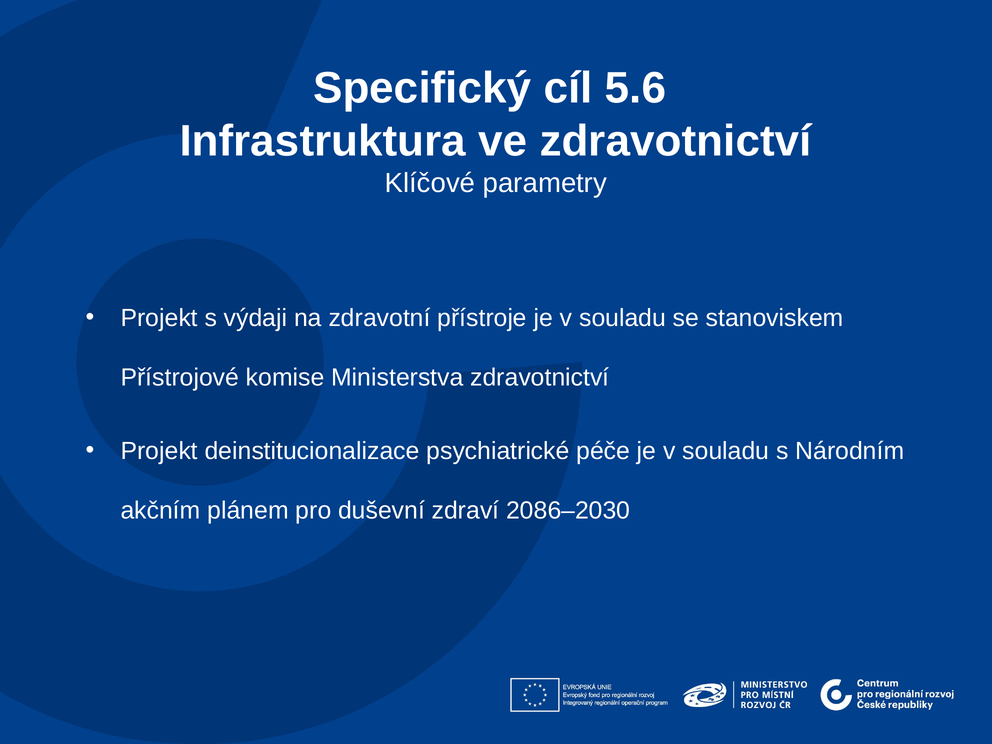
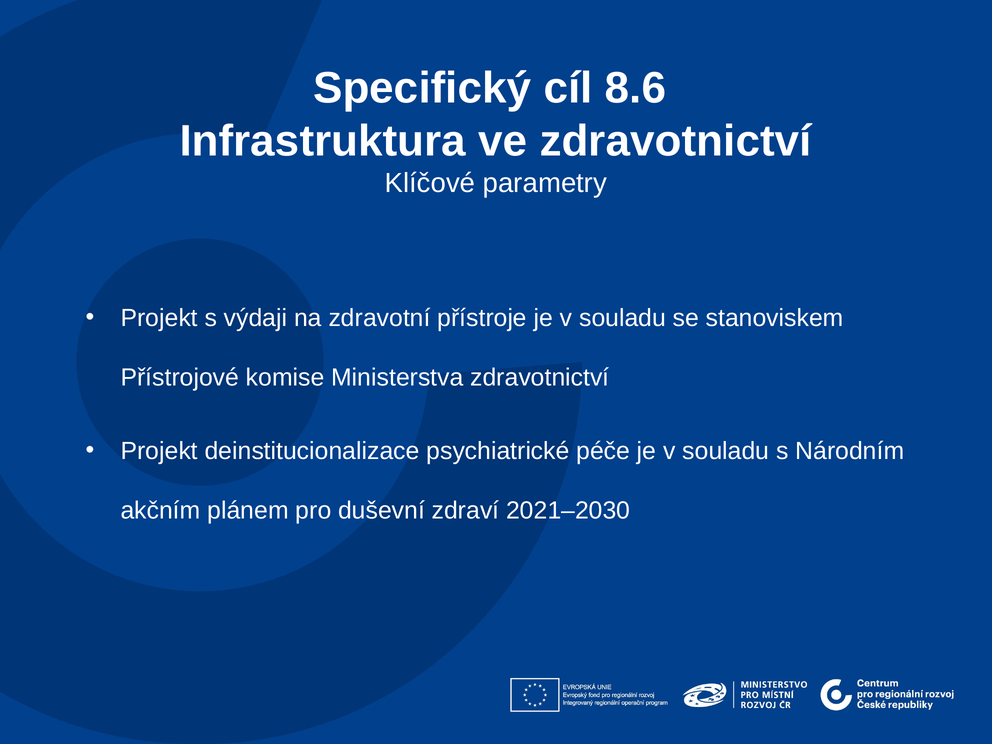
5.6: 5.6 -> 8.6
2086–2030: 2086–2030 -> 2021–2030
